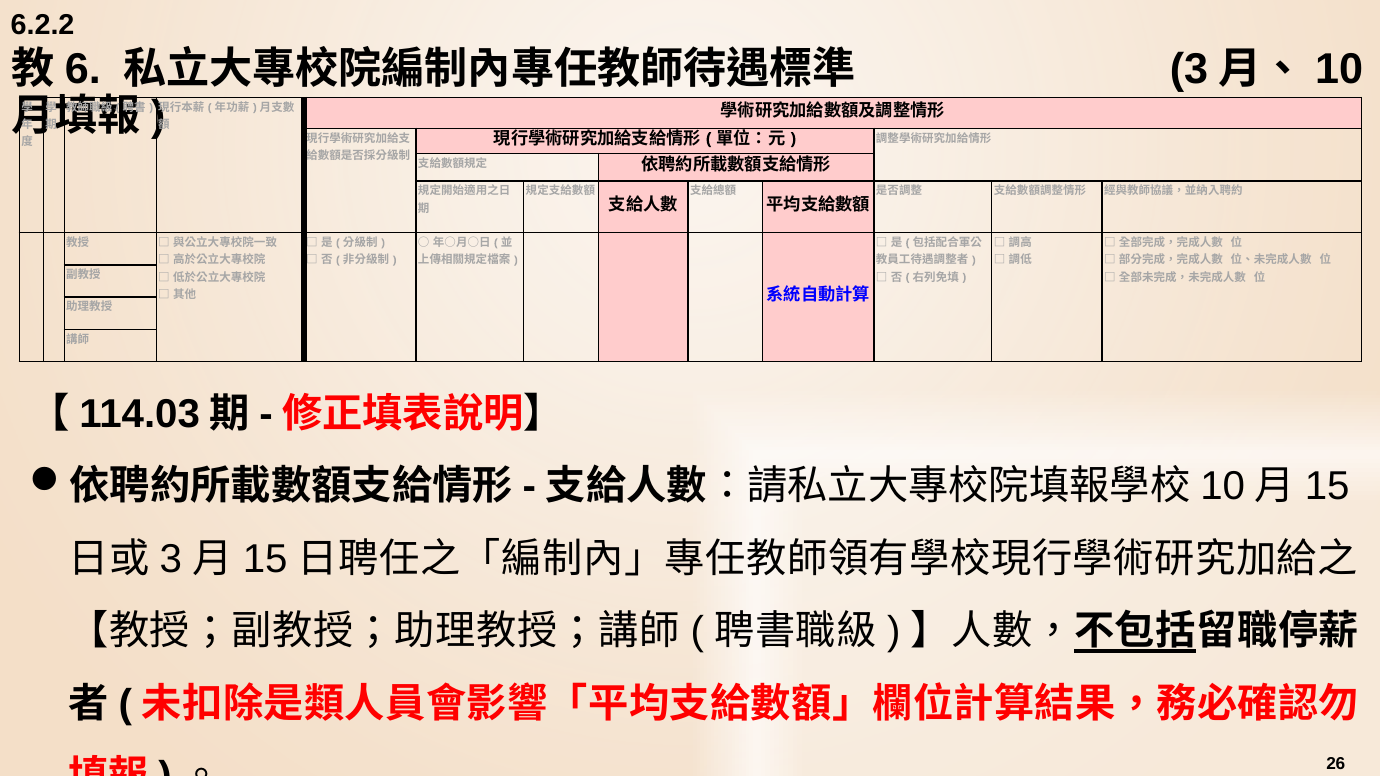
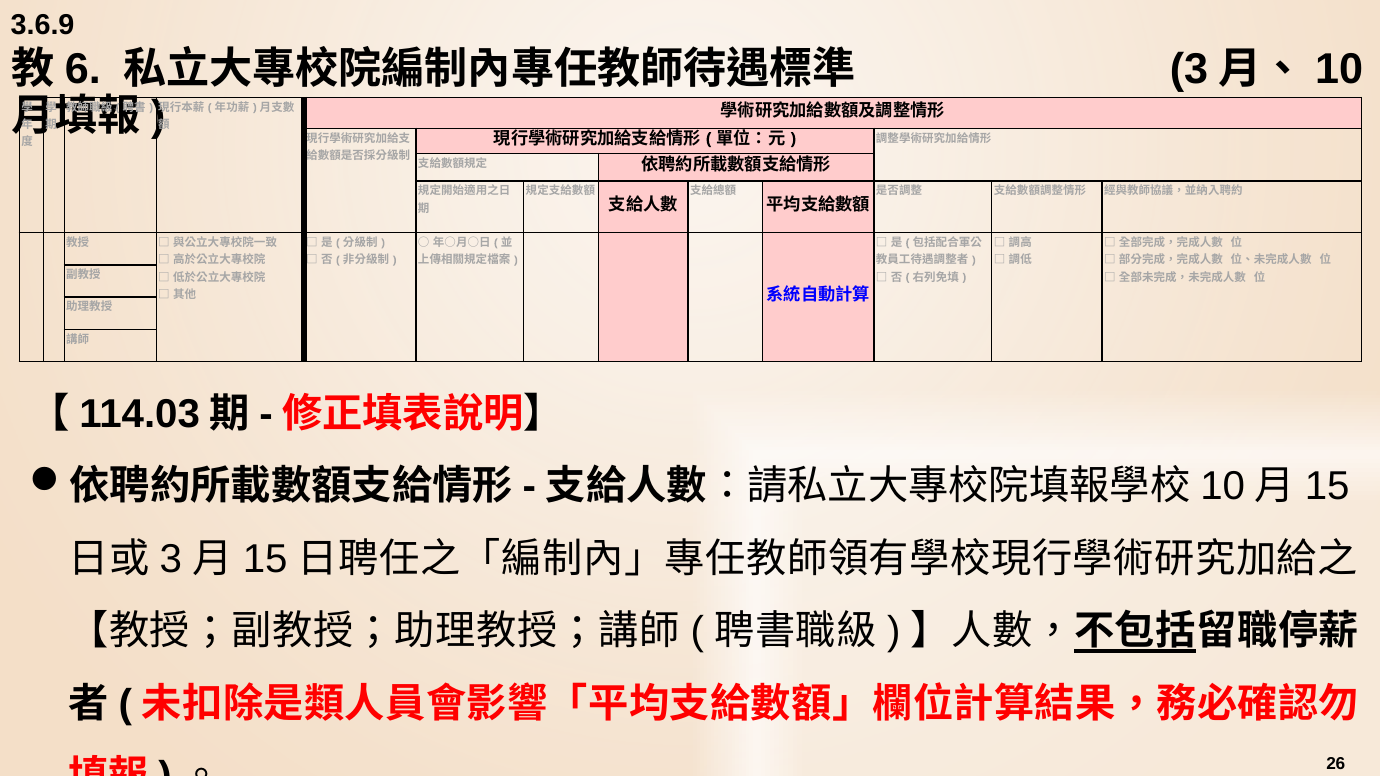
6.2.2: 6.2.2 -> 3.6.9
